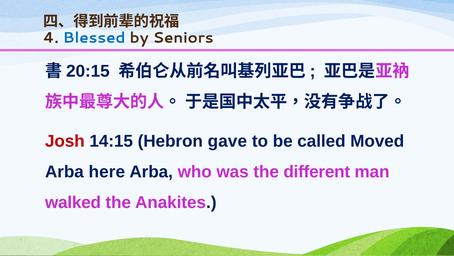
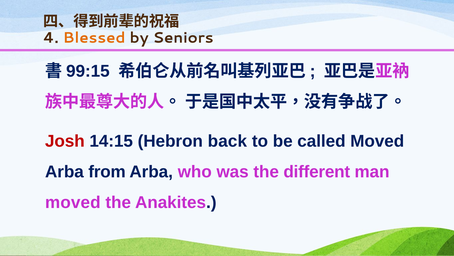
Blessed colour: blue -> orange
20:15: 20:15 -> 99:15
gave: gave -> back
here: here -> from
walked at (73, 202): walked -> moved
